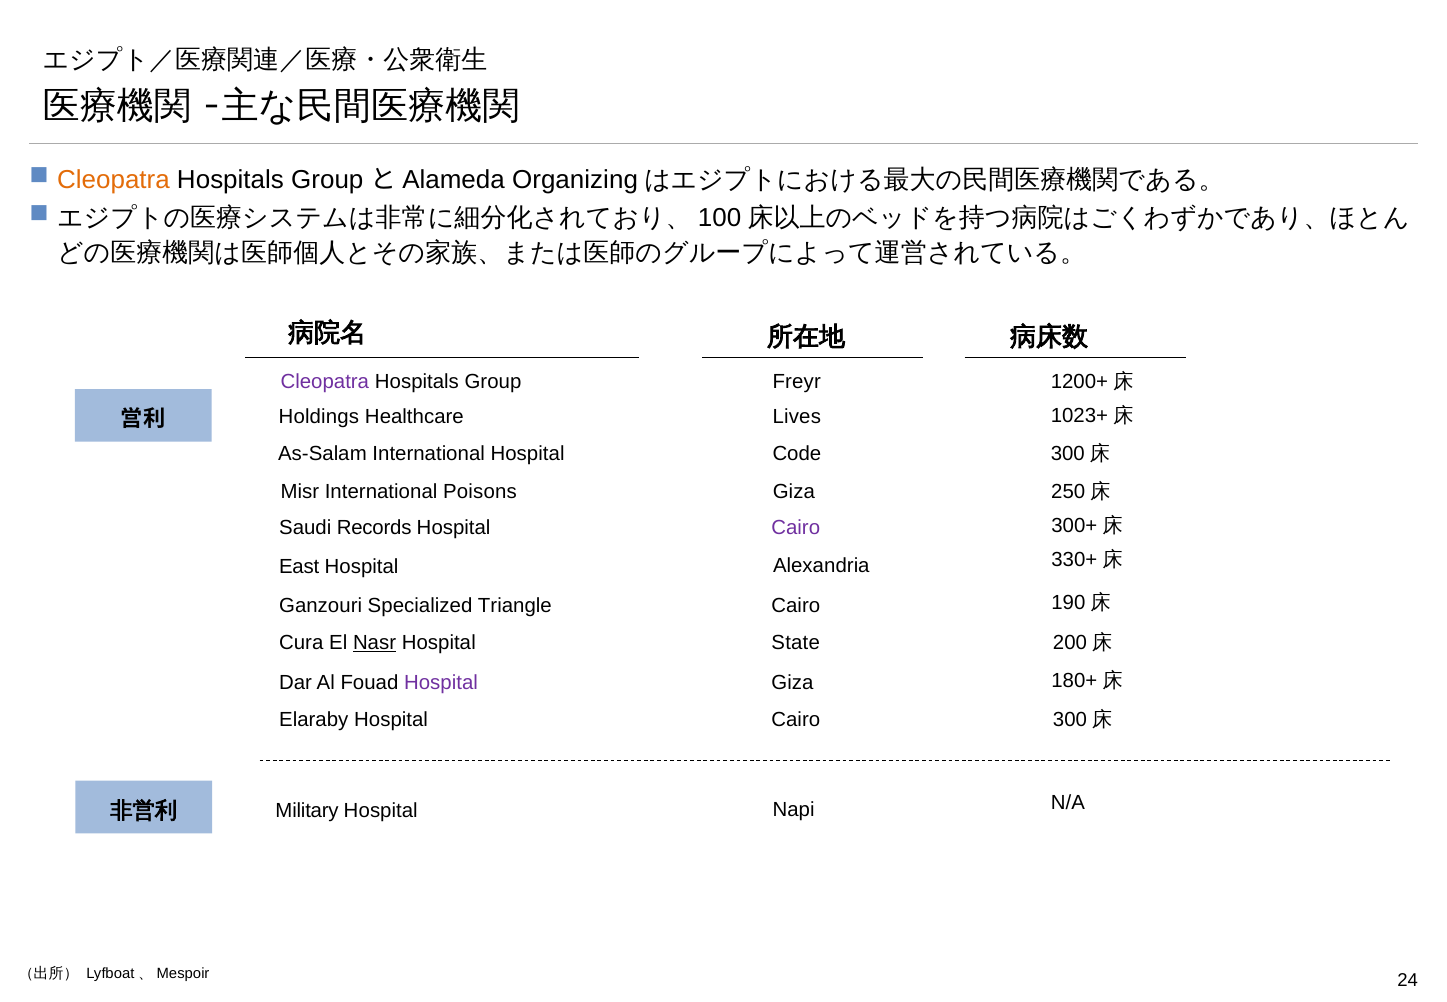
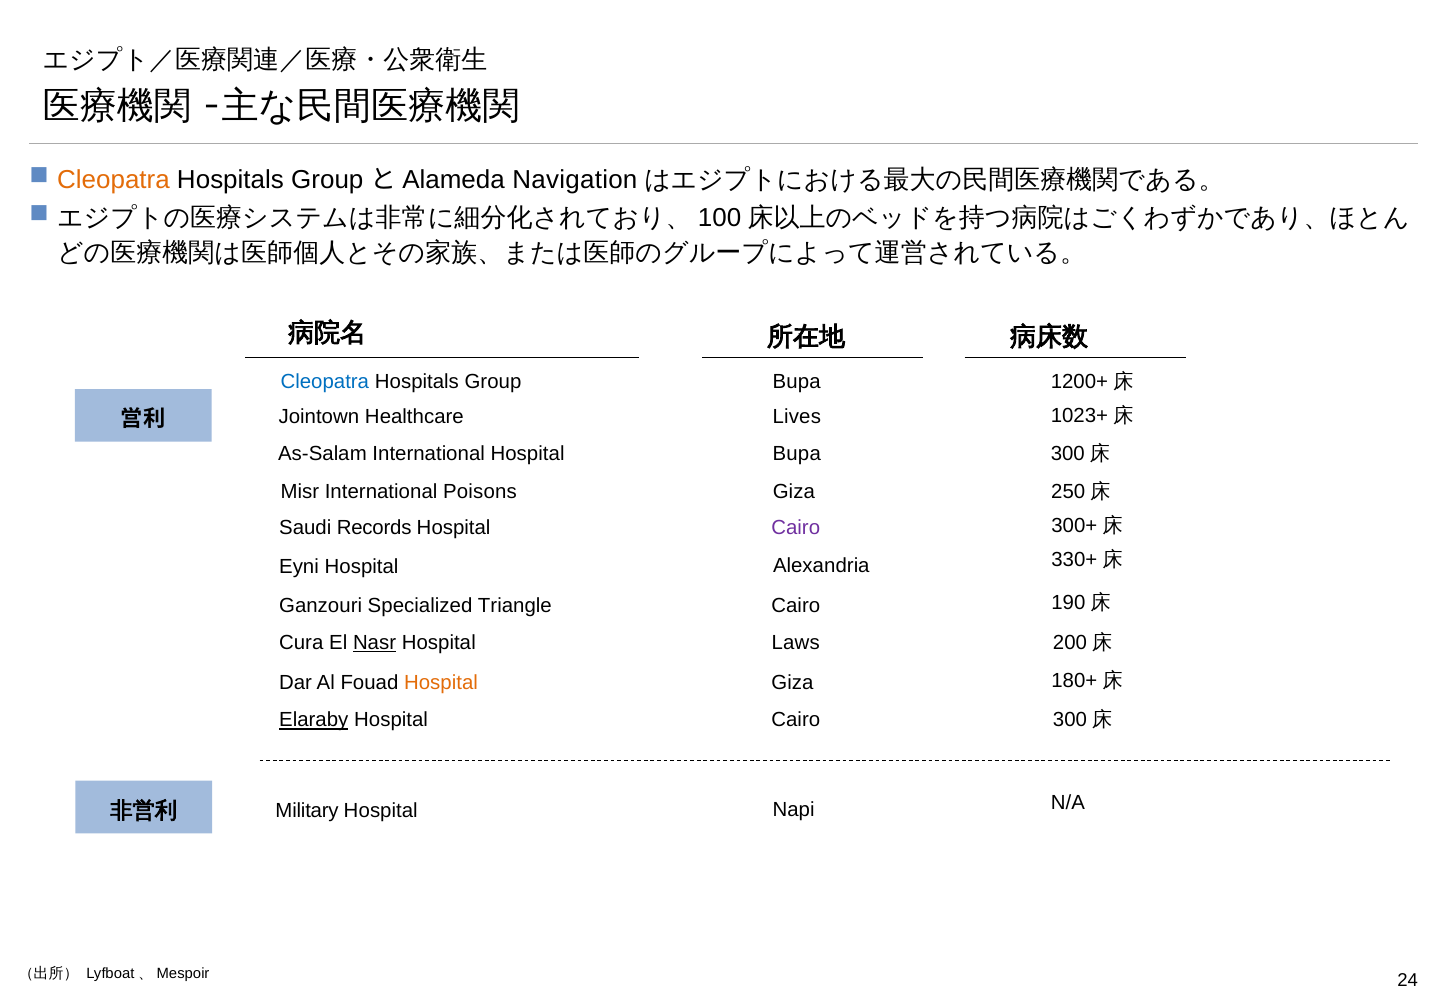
Organizing: Organizing -> Navigation
Cleopatra at (325, 382) colour: purple -> blue
Freyr at (797, 382): Freyr -> Bupa
Holdings: Holdings -> Jointown
Code at (797, 453): Code -> Bupa
East: East -> Eyni
State: State -> Laws
Hospital at (441, 683) colour: purple -> orange
Elaraby underline: none -> present
